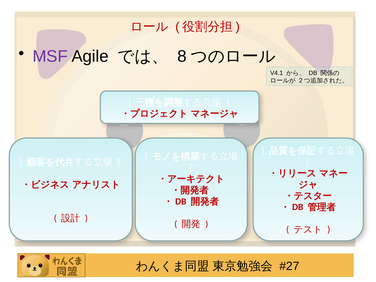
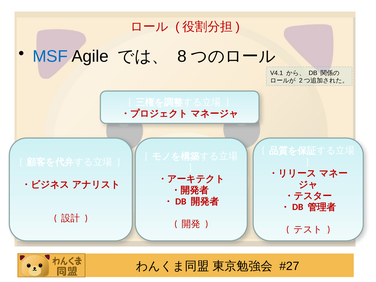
MSF colour: purple -> blue
